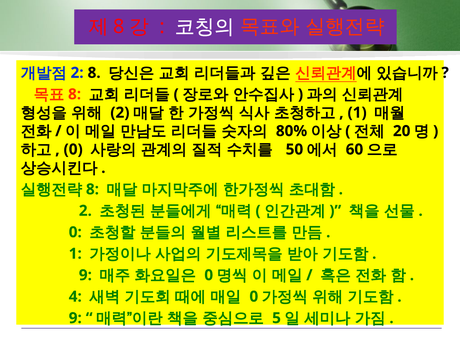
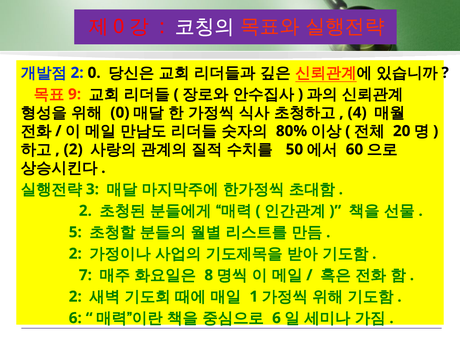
8 at (119, 27): 8 -> 0
2 8: 8 -> 0
8 at (75, 94): 8 -> 9
2 at (120, 113): 2 -> 0
1 at (357, 113): 1 -> 4
0 at (73, 149): 0 -> 2
8 at (92, 189): 8 -> 3
0 at (75, 232): 0 -> 5
1 at (75, 254): 1 -> 2
9 at (85, 275): 9 -> 7
0 at (209, 275): 0 -> 8
4 at (75, 297): 4 -> 2
0 at (254, 297): 0 -> 1
9 at (75, 318): 9 -> 6
5 at (277, 318): 5 -> 6
